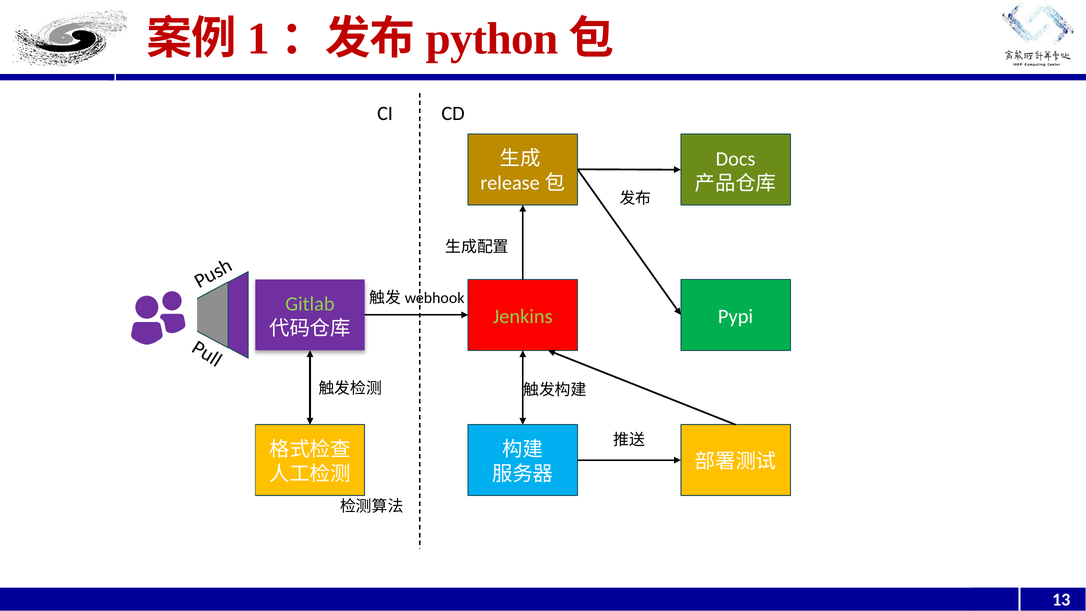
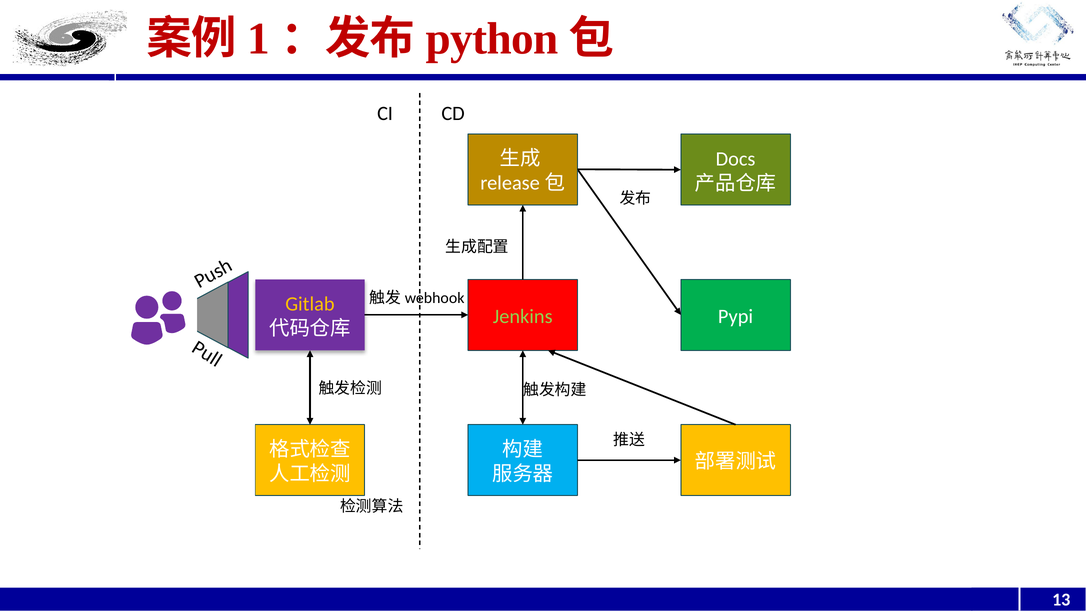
Gitlab colour: light green -> yellow
